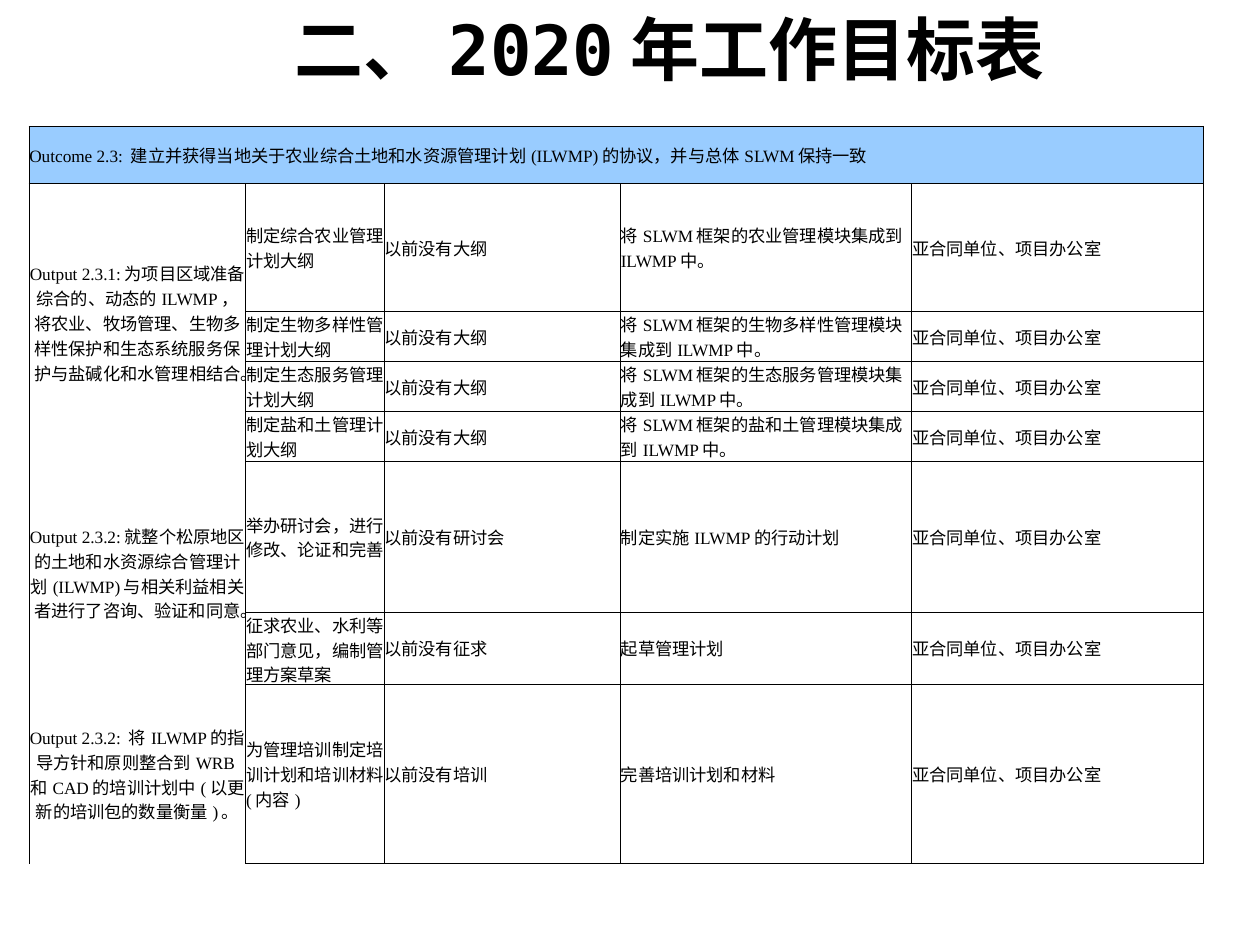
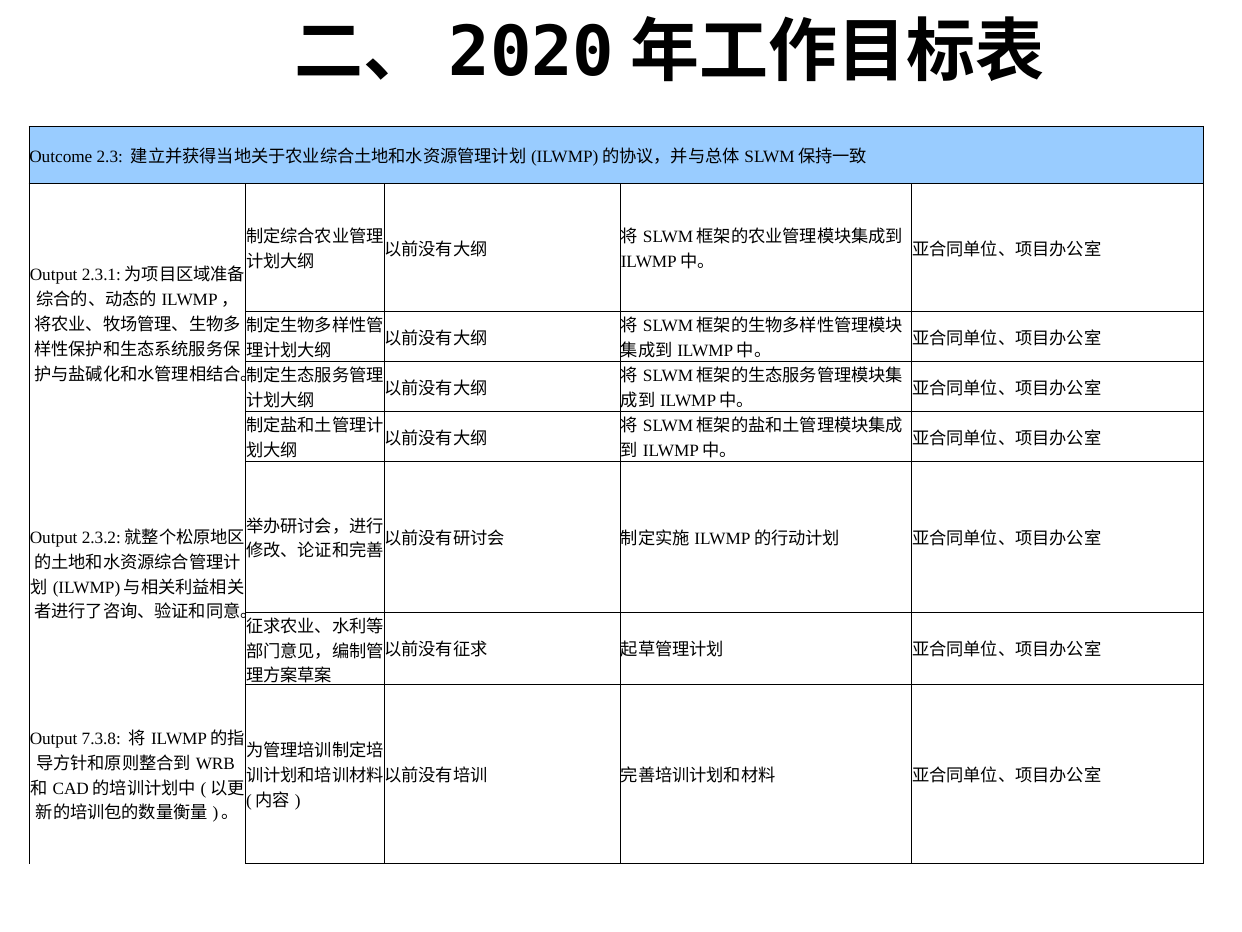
2.3.2: 2.3.2 -> 7.3.8
